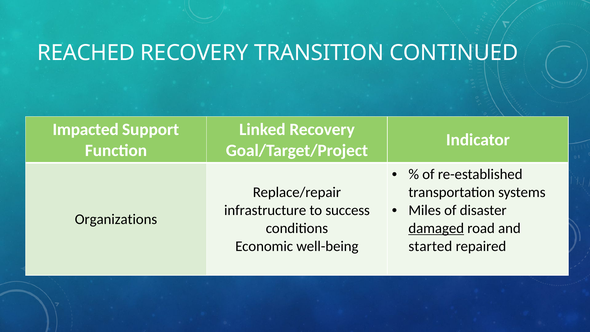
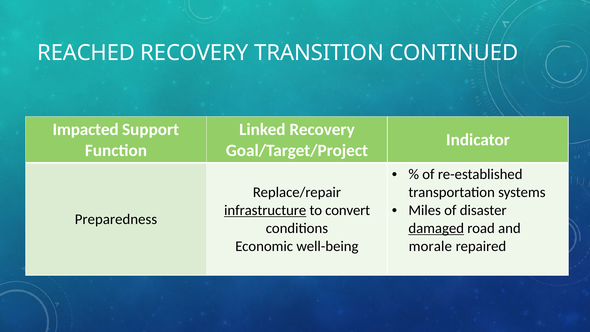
infrastructure underline: none -> present
success: success -> convert
Organizations: Organizations -> Preparedness
started: started -> morale
